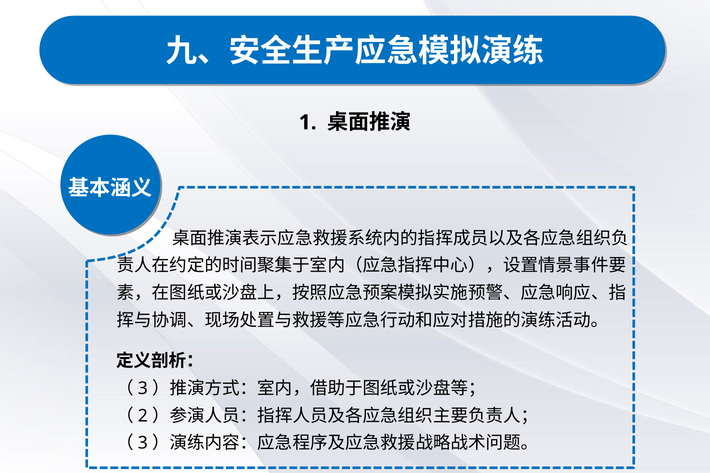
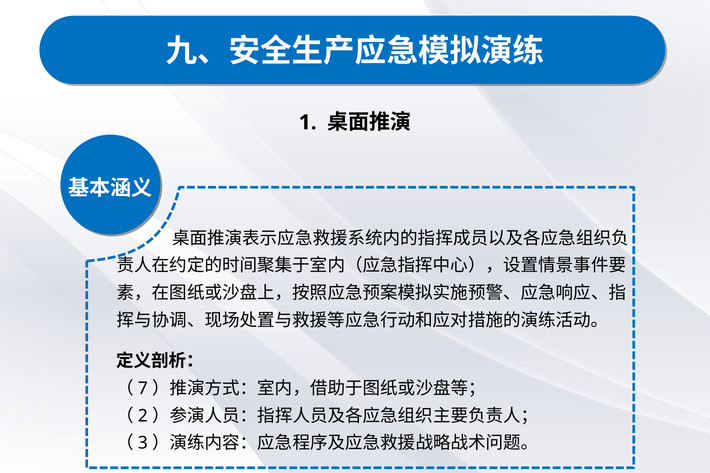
3 at (143, 389): 3 -> 7
